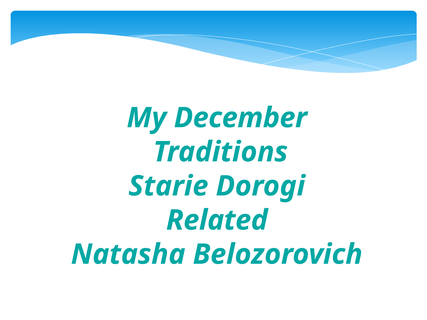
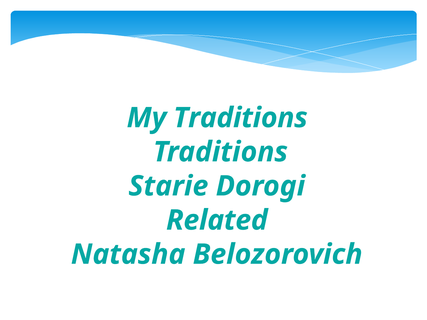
My December: December -> Traditions
